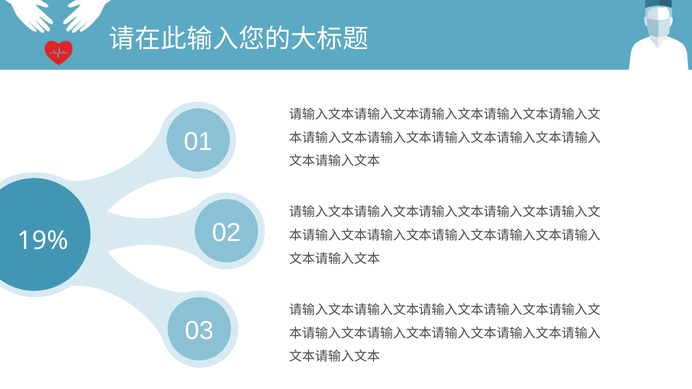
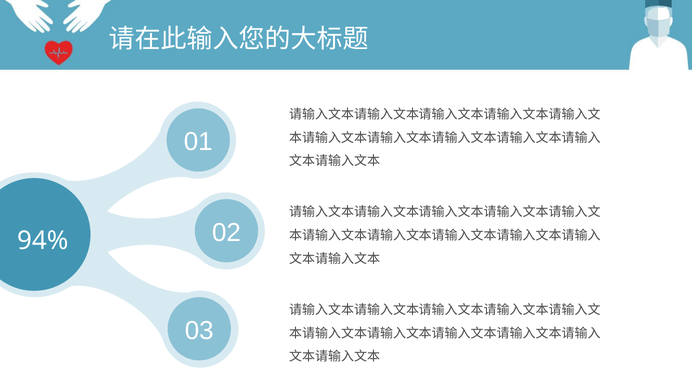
19%: 19% -> 94%
